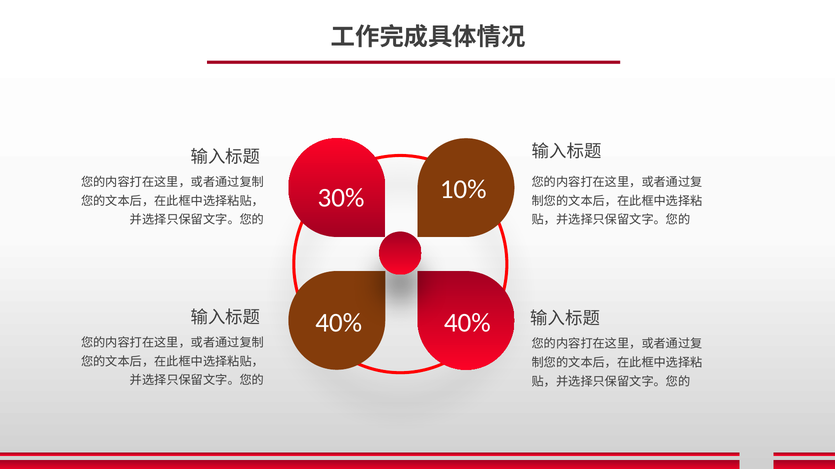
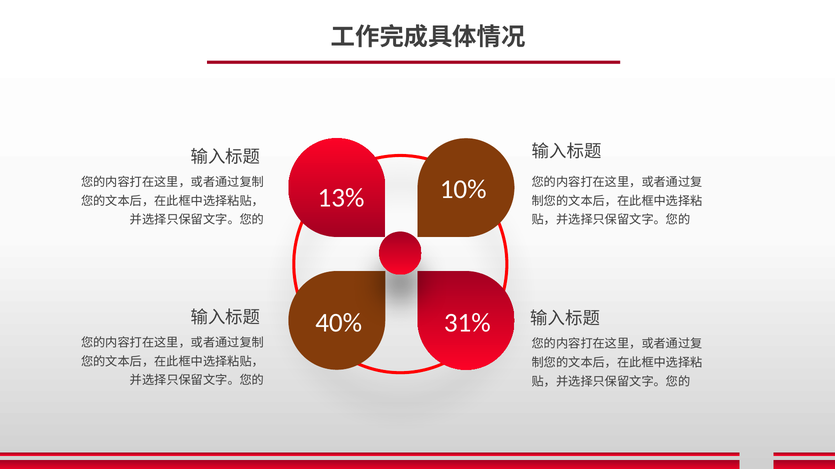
30%: 30% -> 13%
40% at (467, 323): 40% -> 31%
